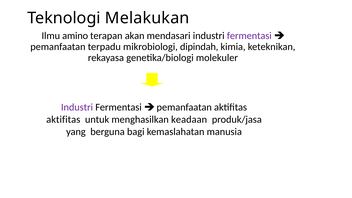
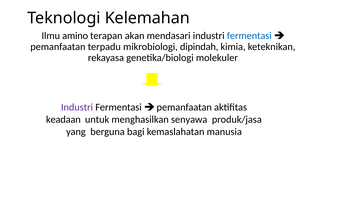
Melakukan: Melakukan -> Kelemahan
fermentasi at (249, 36) colour: purple -> blue
aktifitas at (63, 119): aktifitas -> keadaan
keadaan: keadaan -> senyawa
